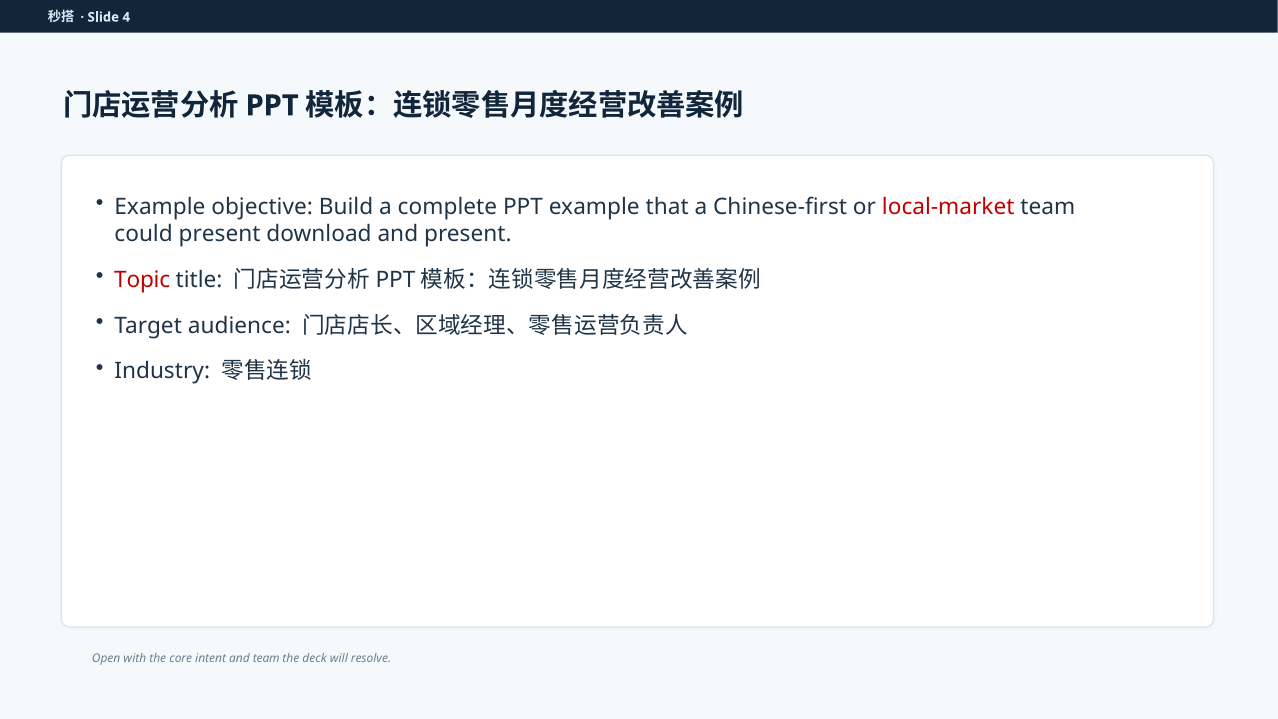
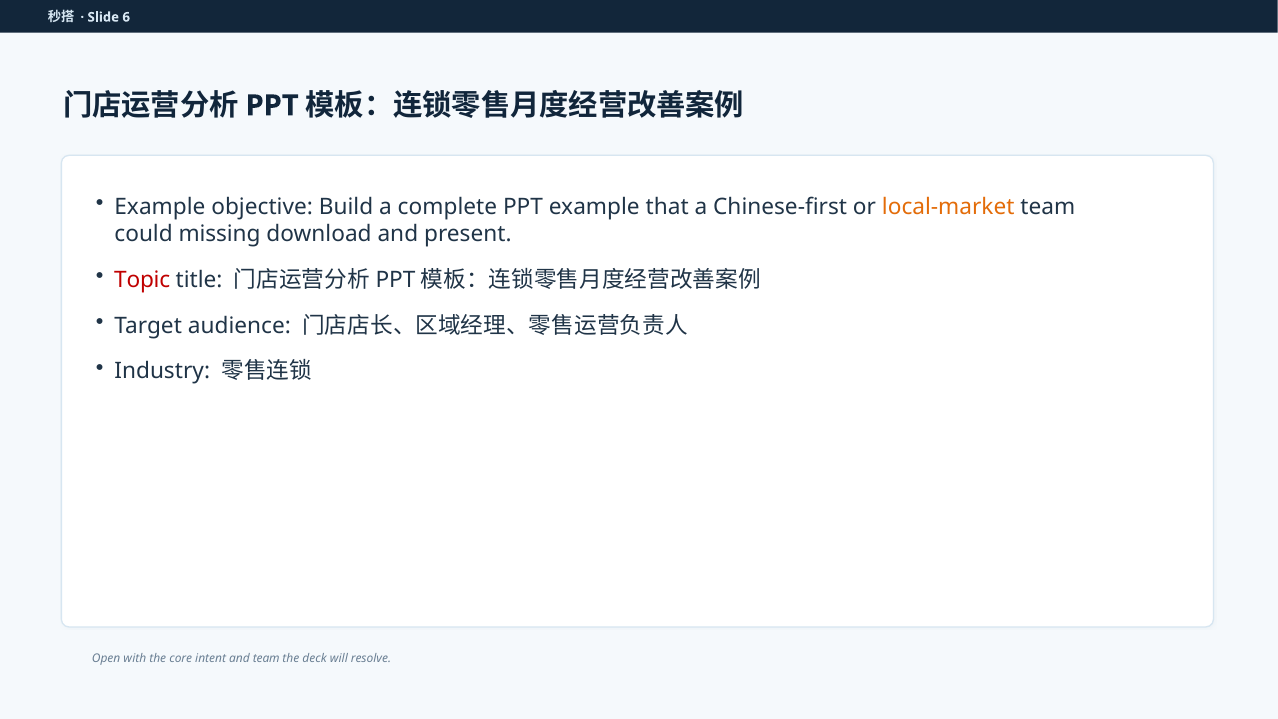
4: 4 -> 6
local-market colour: red -> orange
could present: present -> missing
